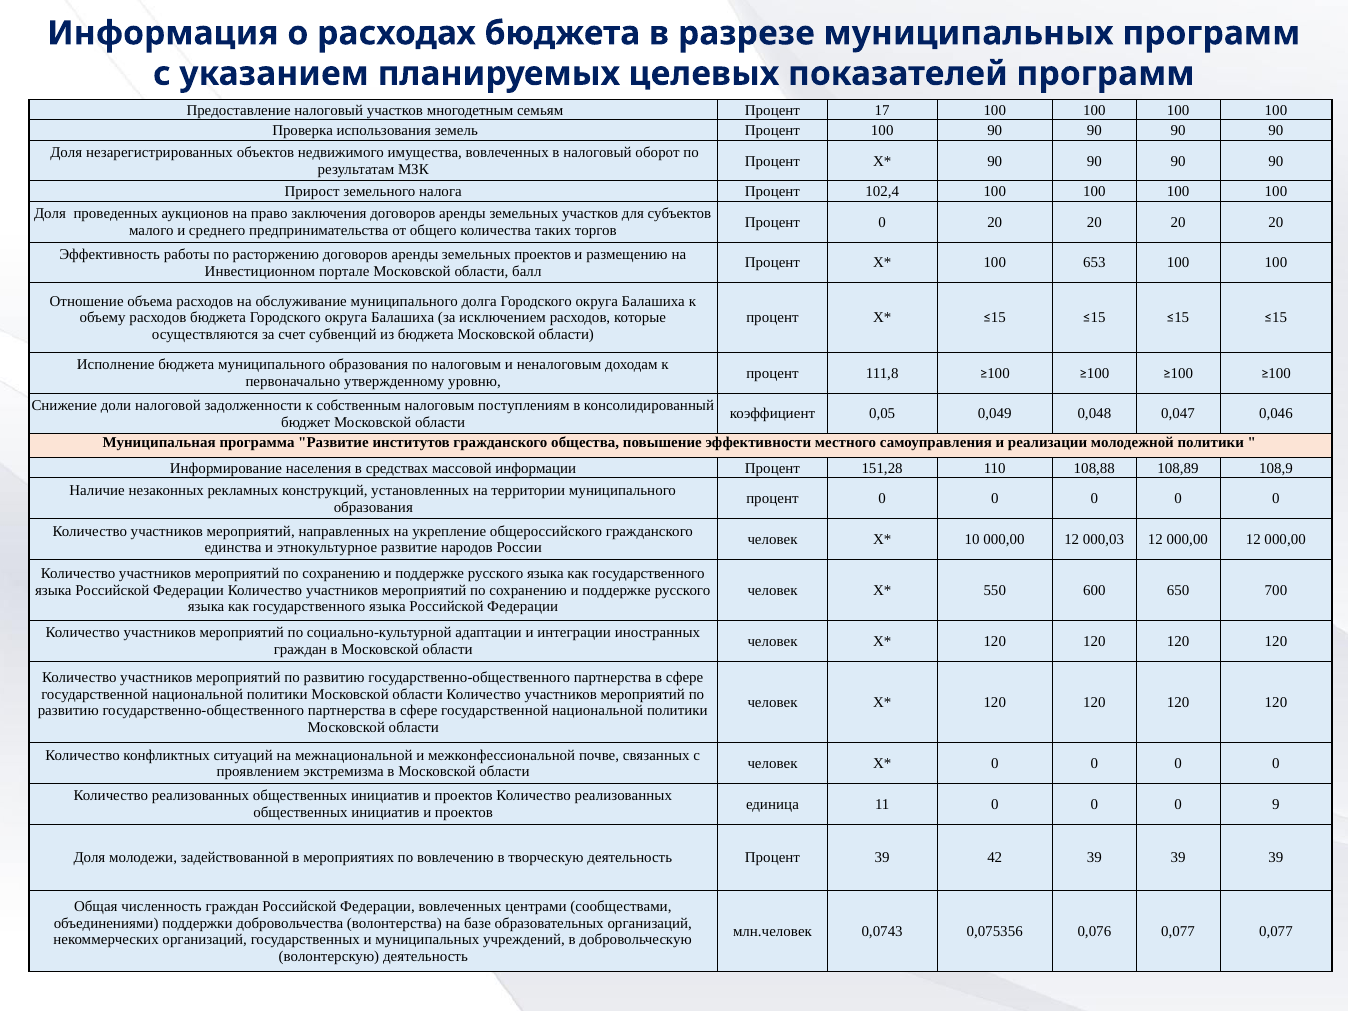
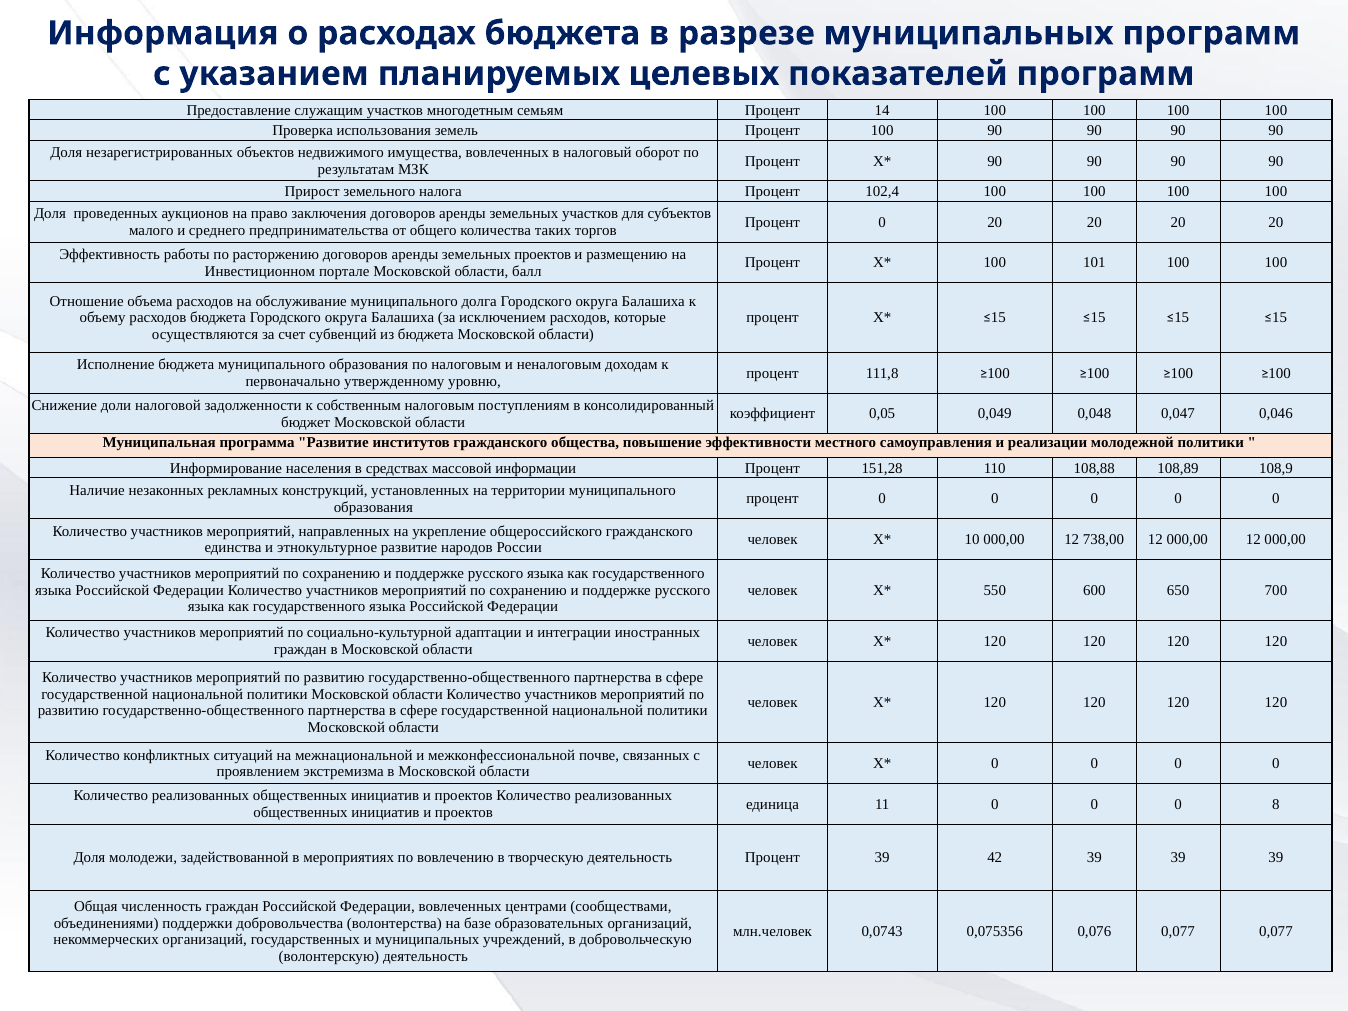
Предоставление налоговый: налоговый -> служащим
17: 17 -> 14
653: 653 -> 101
000,03: 000,03 -> 738,00
9: 9 -> 8
